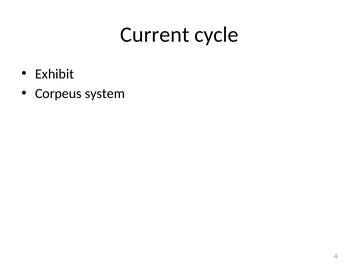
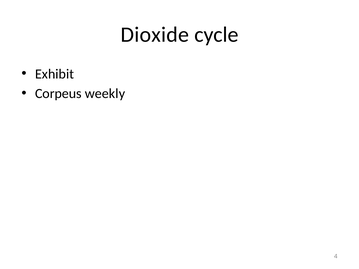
Current: Current -> Dioxide
system: system -> weekly
